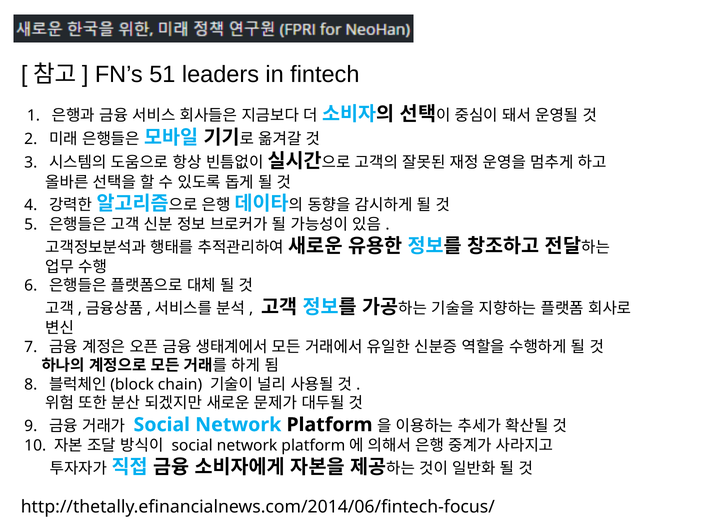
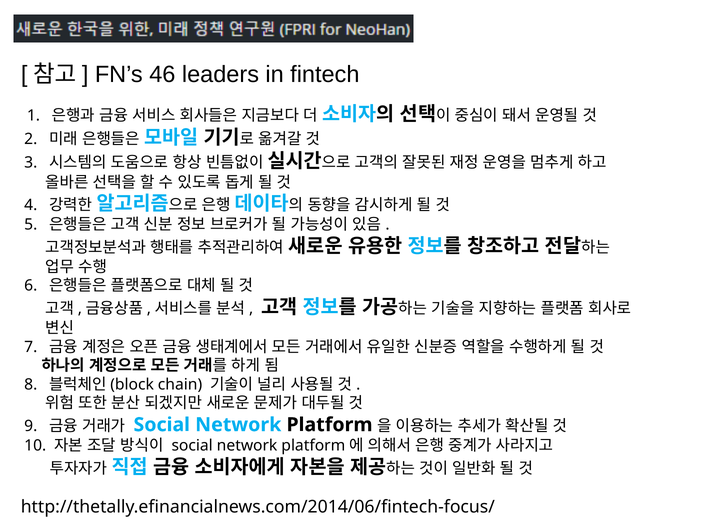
51: 51 -> 46
